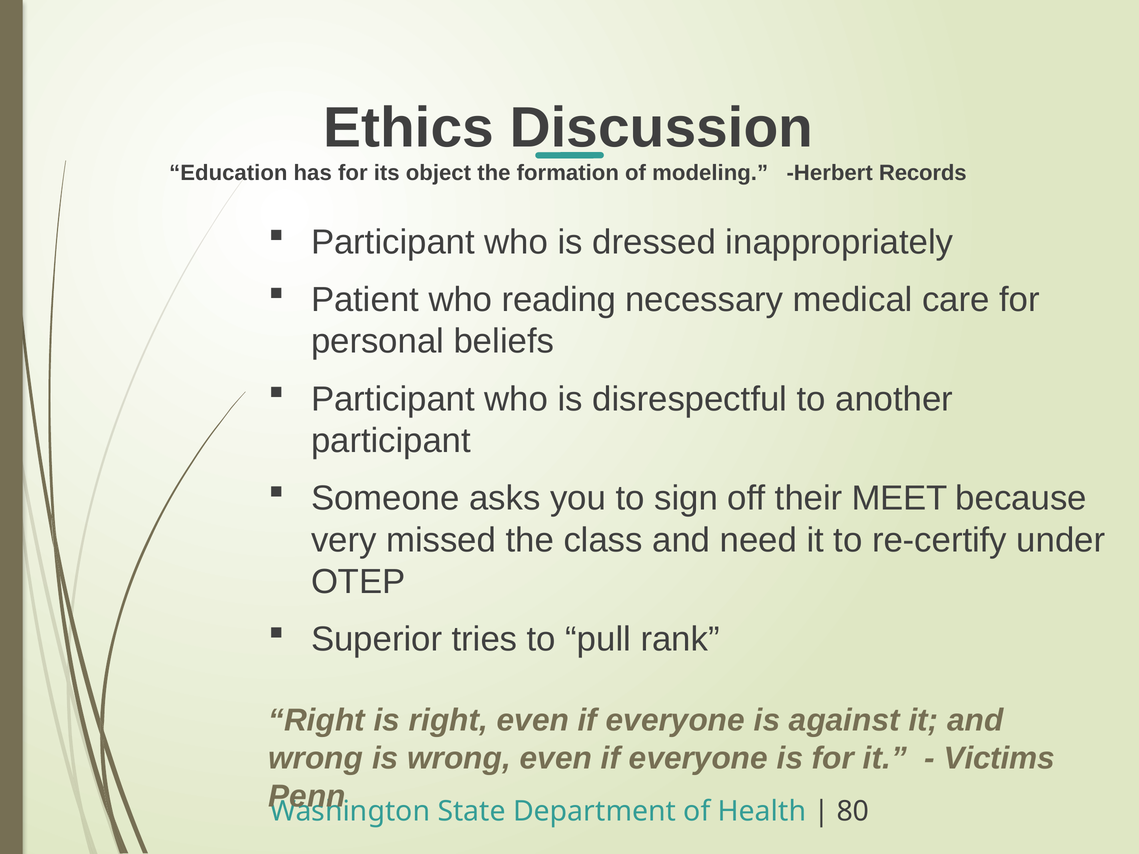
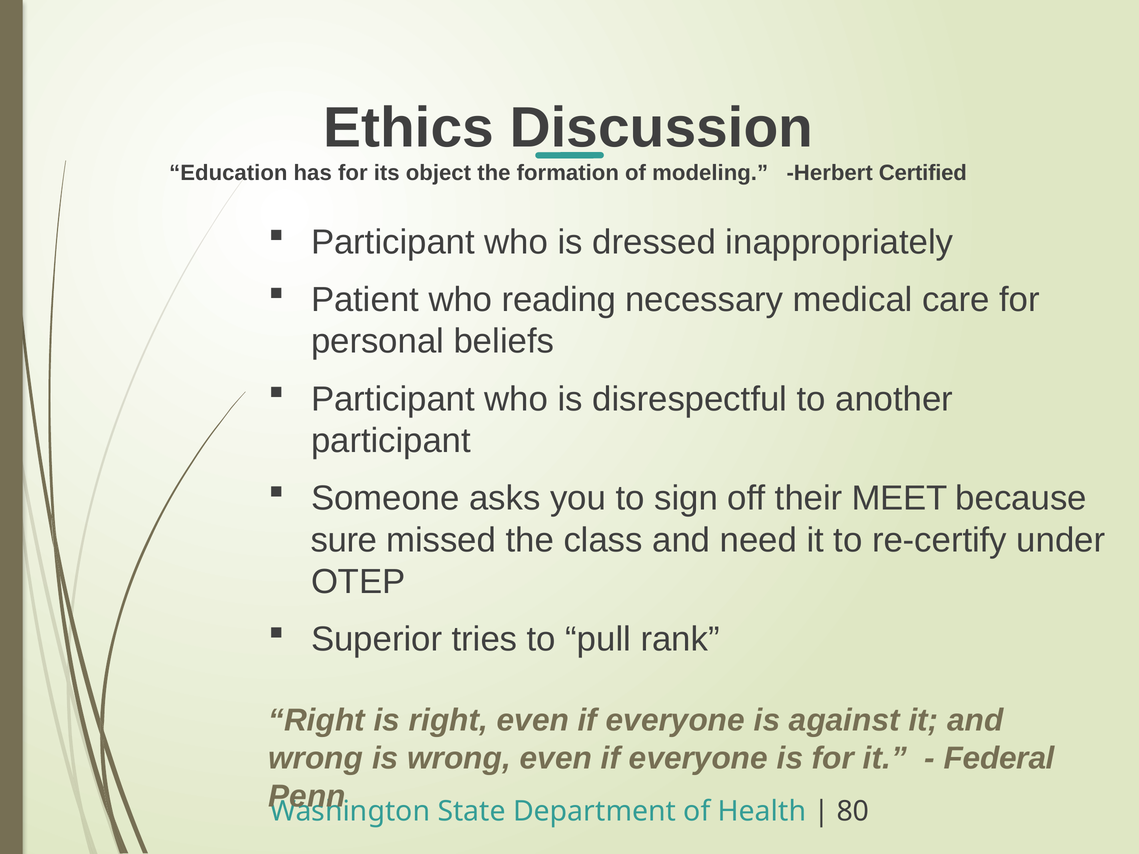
Records: Records -> Certified
very: very -> sure
Victims: Victims -> Federal
